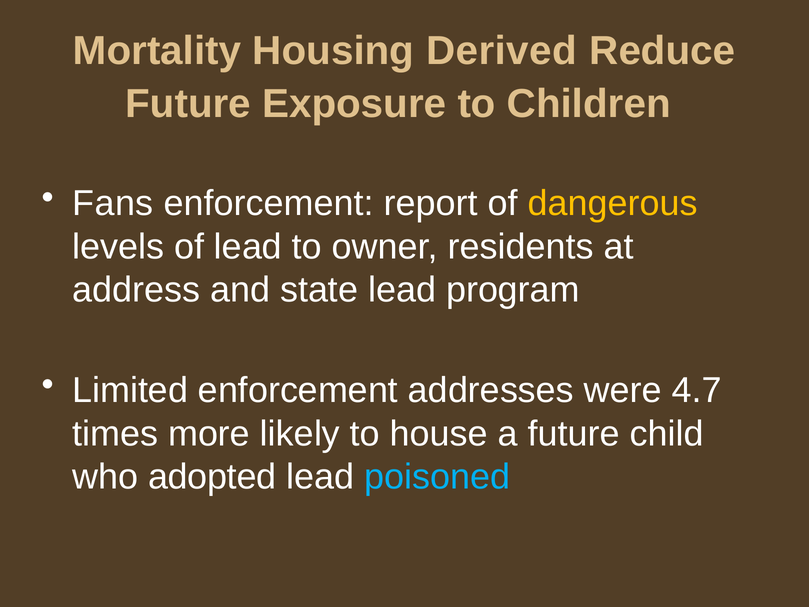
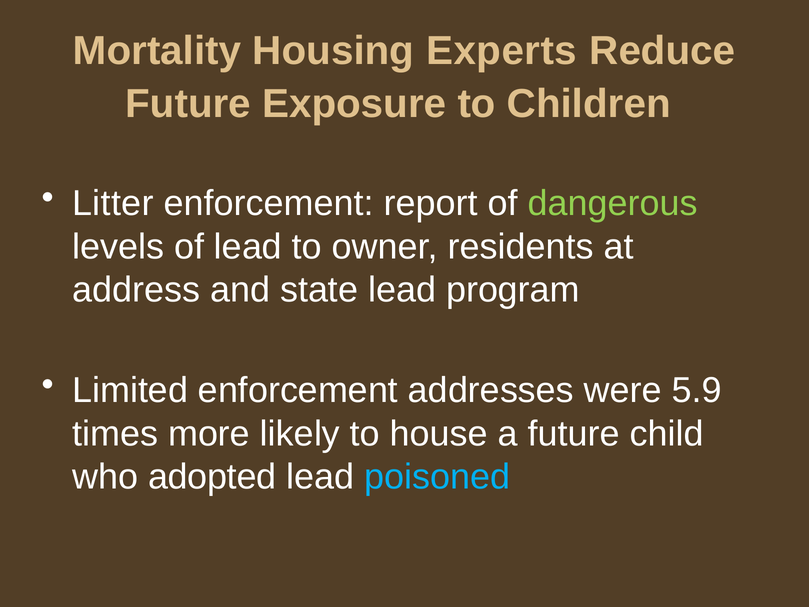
Derived: Derived -> Experts
Fans: Fans -> Litter
dangerous colour: yellow -> light green
4.7: 4.7 -> 5.9
